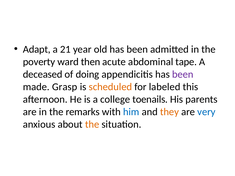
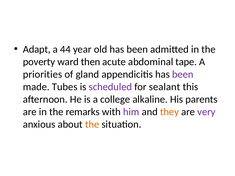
21: 21 -> 44
deceased: deceased -> priorities
doing: doing -> gland
Grasp: Grasp -> Tubes
scheduled colour: orange -> purple
labeled: labeled -> sealant
toenails: toenails -> alkaline
him colour: blue -> purple
very colour: blue -> purple
